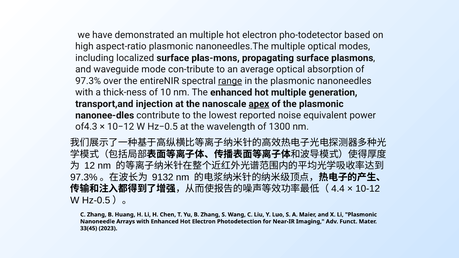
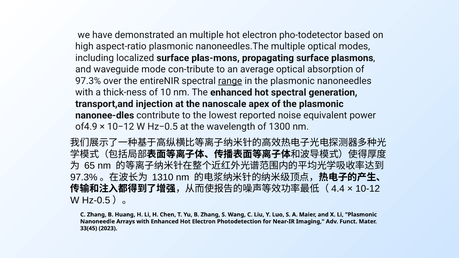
hot multiple: multiple -> spectral
apex underline: present -> none
of4.3: of4.3 -> of4.9
12: 12 -> 65
9132: 9132 -> 1310
